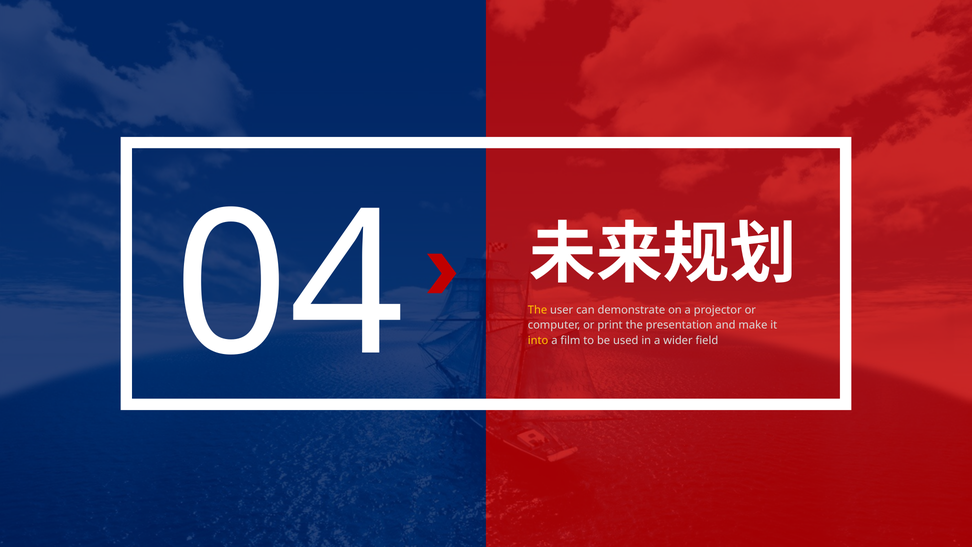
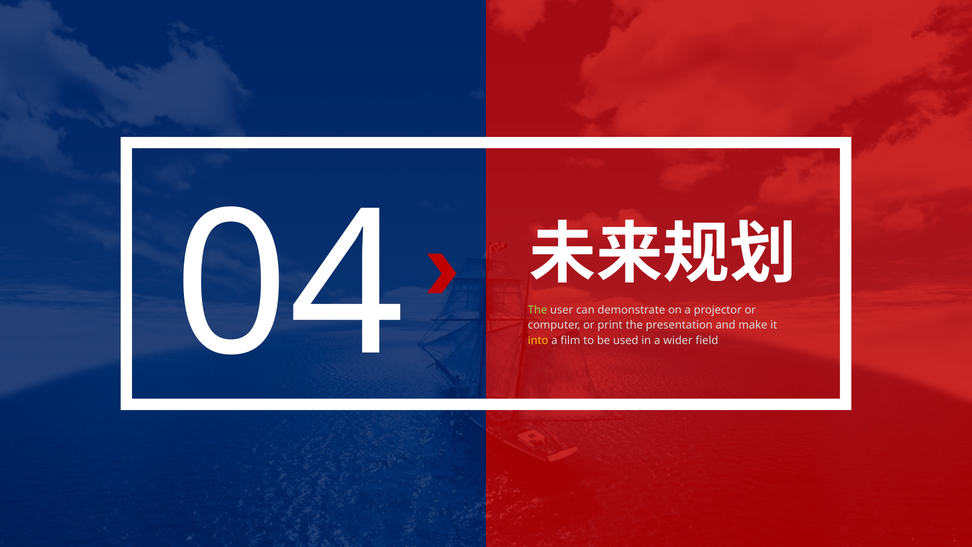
The at (538, 310) colour: yellow -> light green
